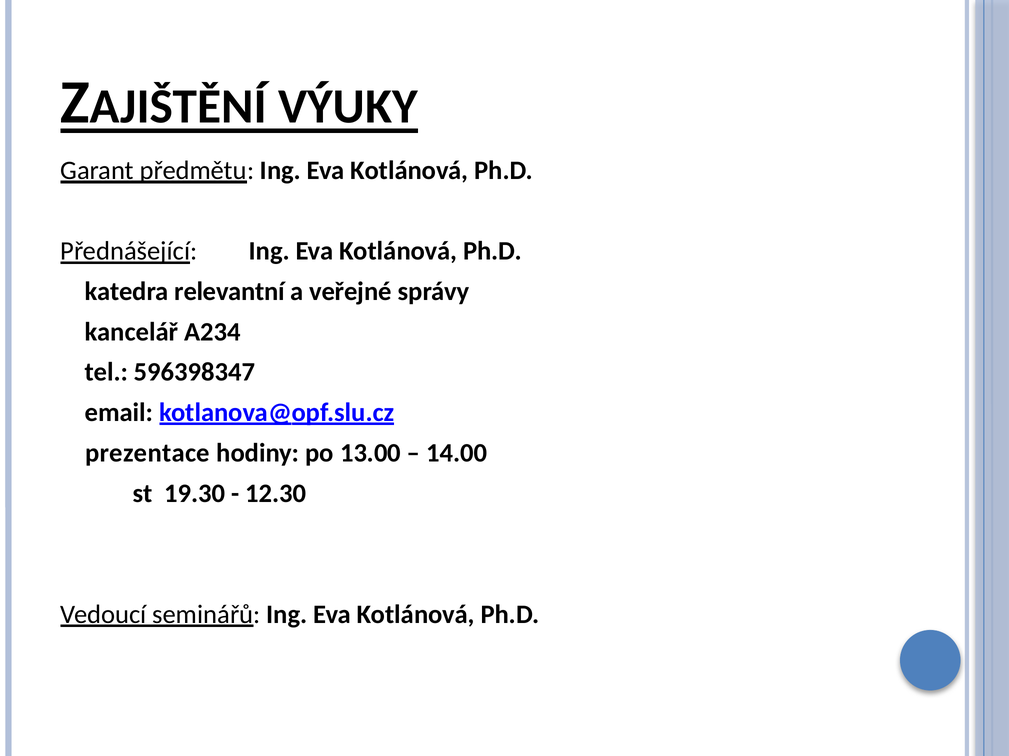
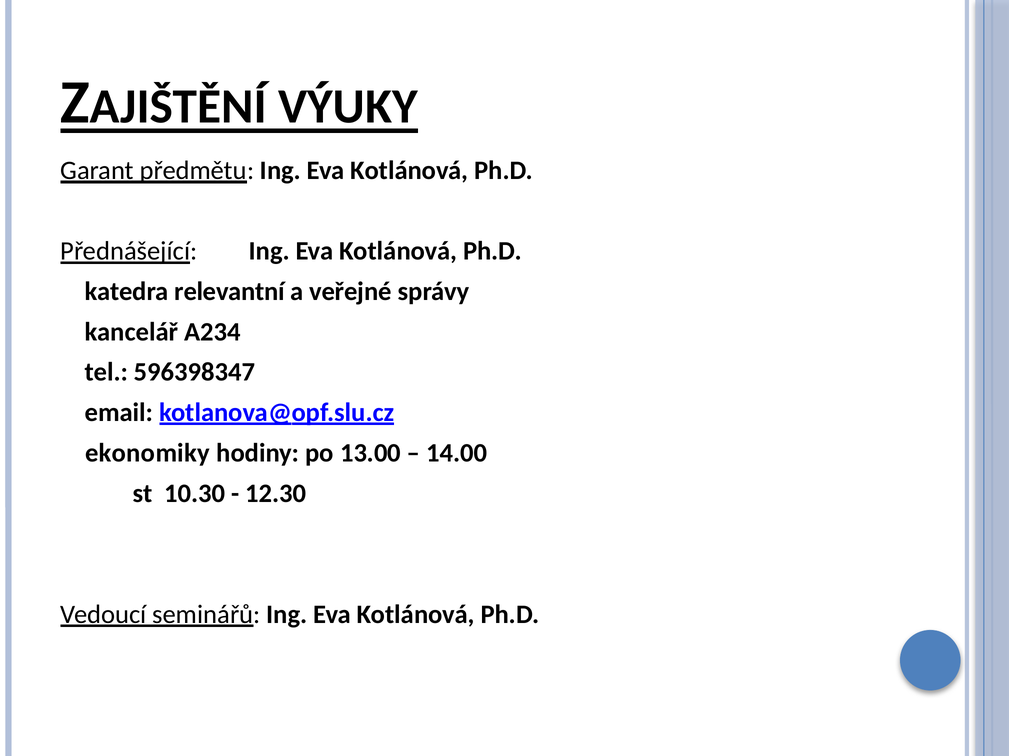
prezentace: prezentace -> ekonomiky
19.30: 19.30 -> 10.30
